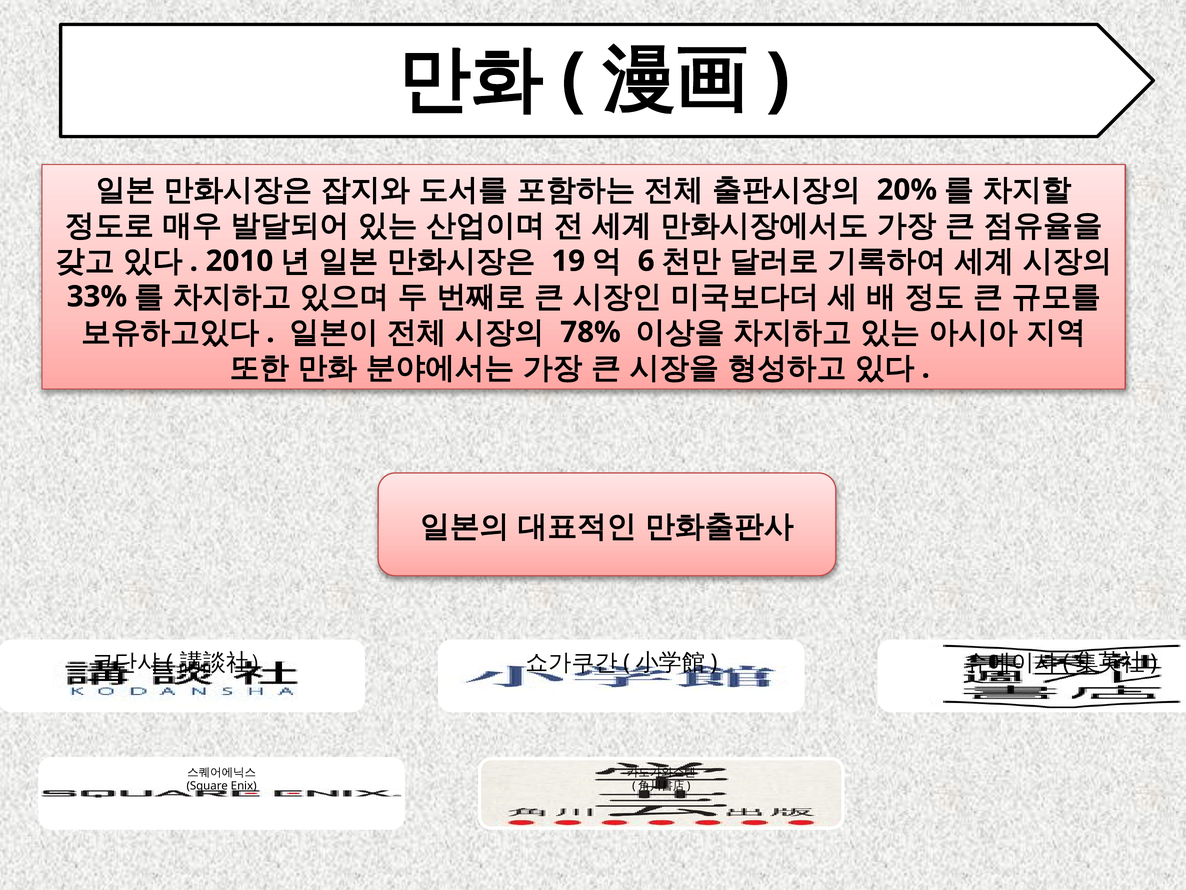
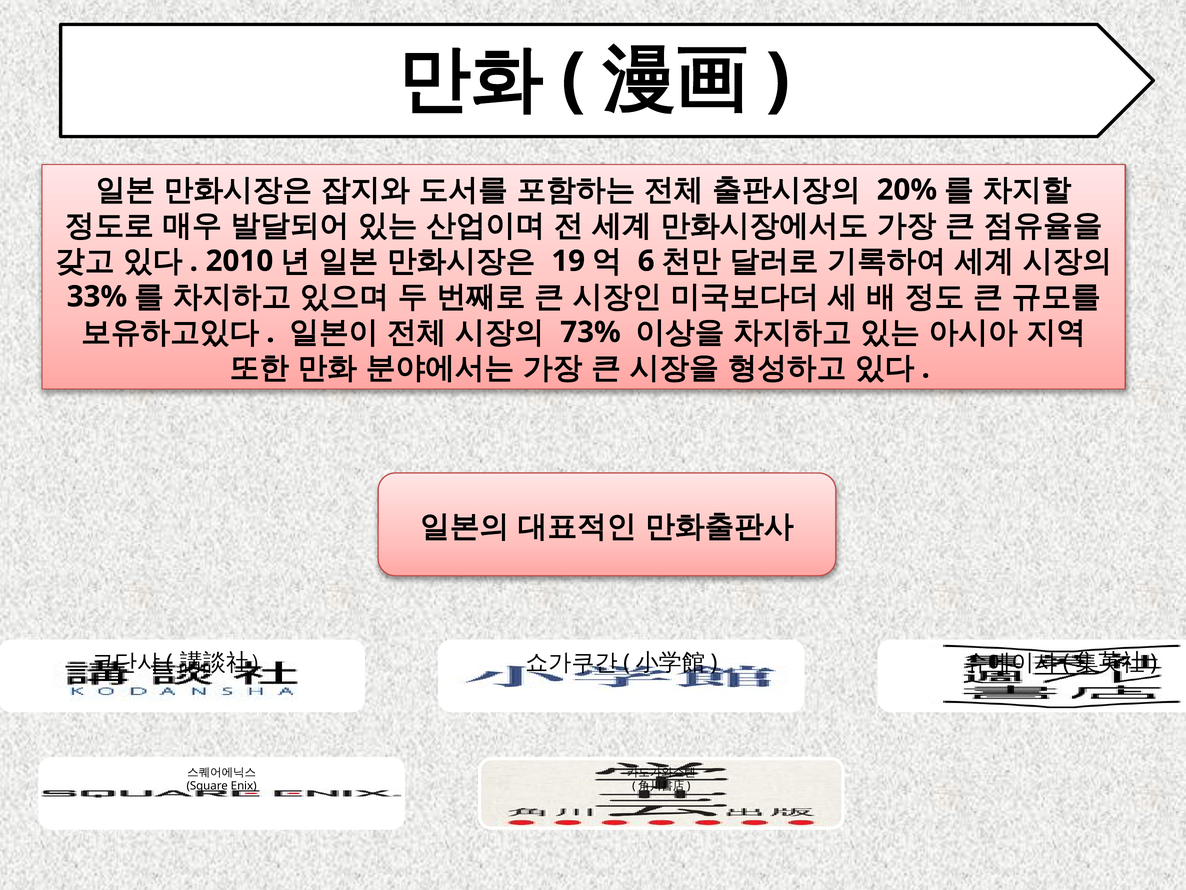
78%: 78% -> 73%
